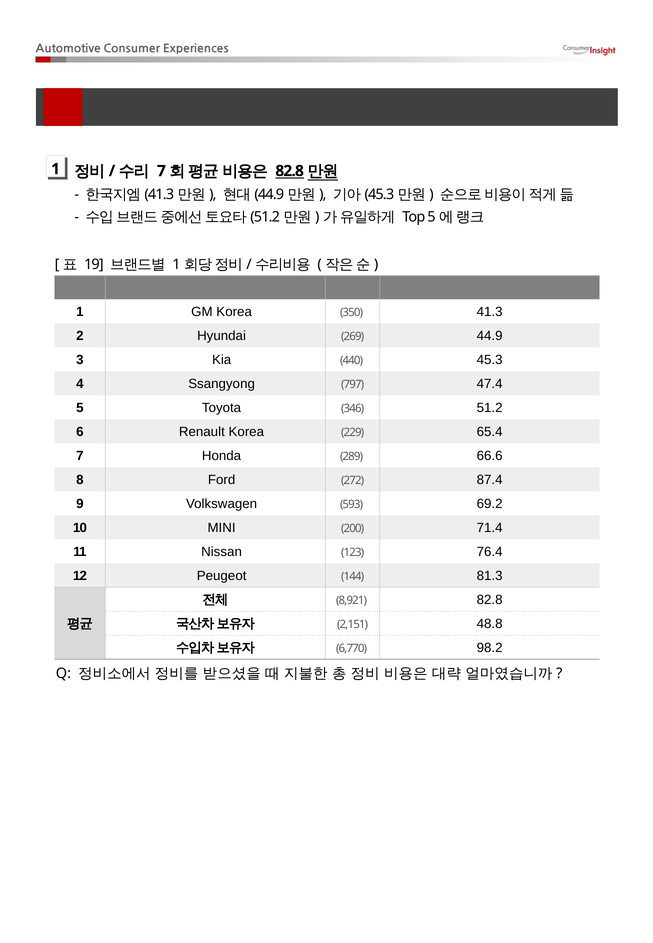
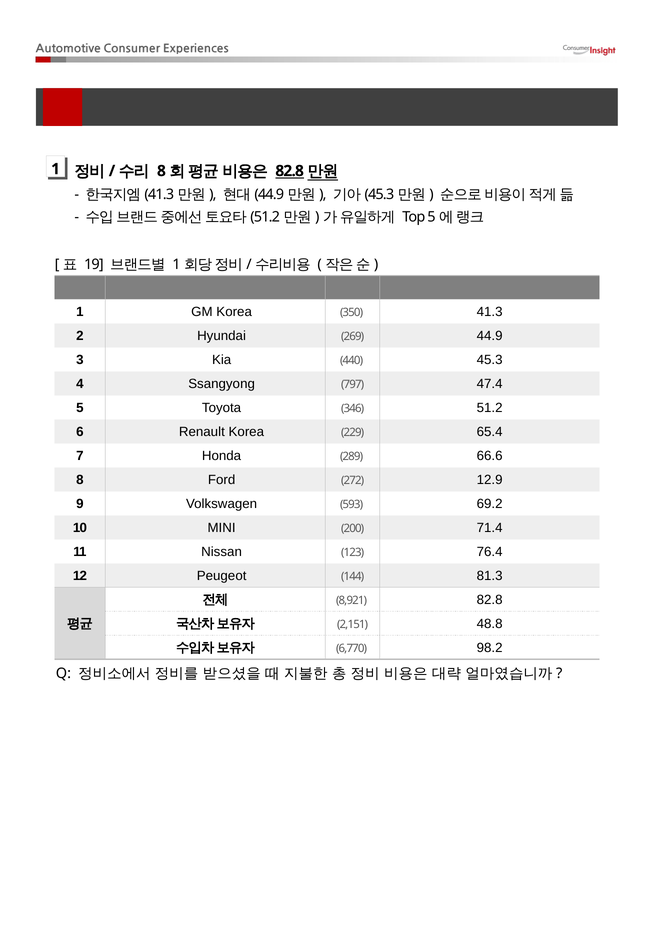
7 at (161, 171): 7 -> 8
87.4: 87.4 -> 12.9
